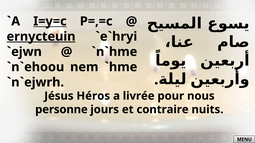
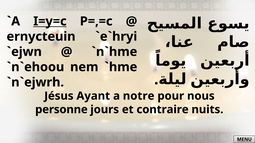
ernycteuin underline: present -> none
Héros: Héros -> Ayant
livrée: livrée -> notre
